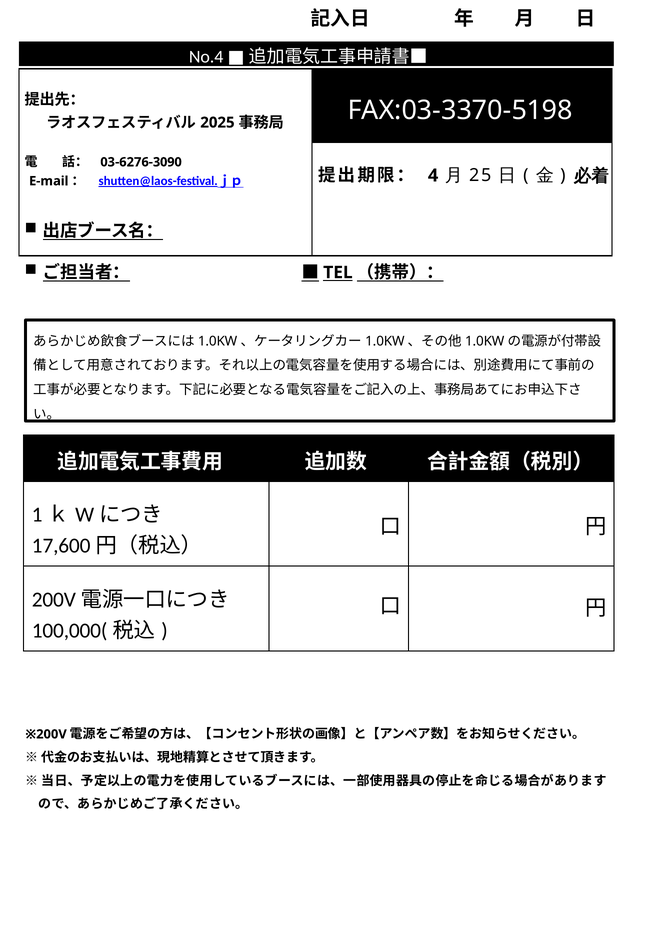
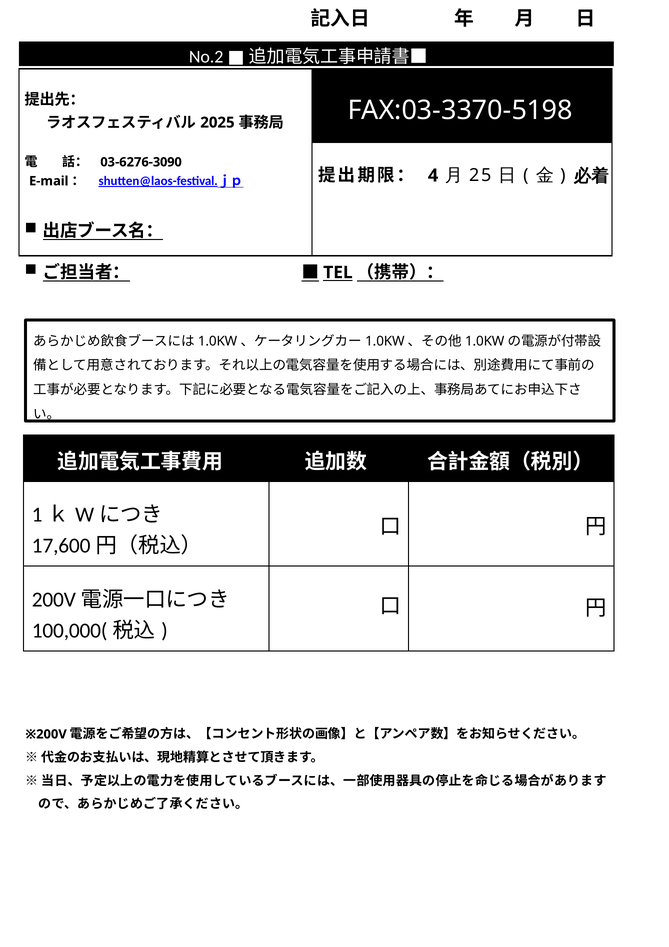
No.4: No.4 -> No.2
